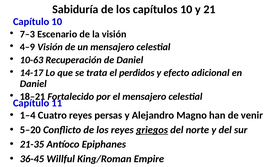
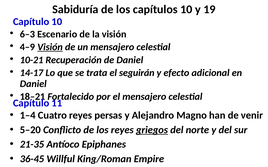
21: 21 -> 19
7–3: 7–3 -> 6–3
Visión at (50, 47) underline: none -> present
10-63: 10-63 -> 10-21
perdidos: perdidos -> seguirán
